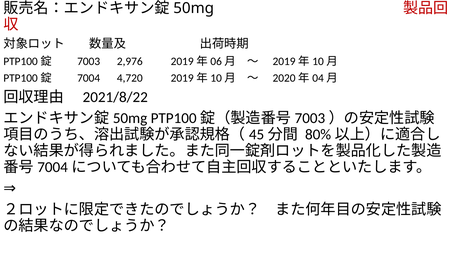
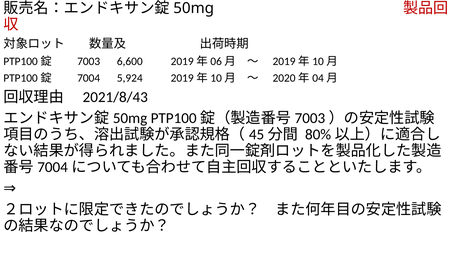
2,976: 2,976 -> 6,600
4,720: 4,720 -> 5,924
2021/8/22: 2021/8/22 -> 2021/8/43
